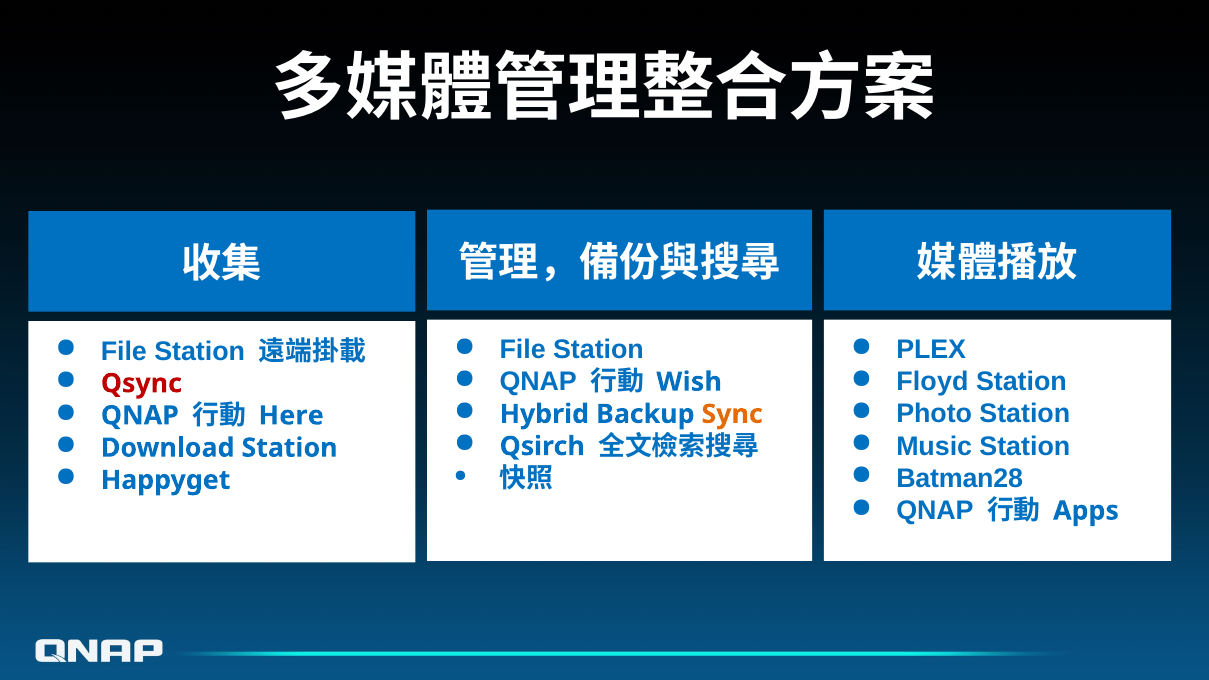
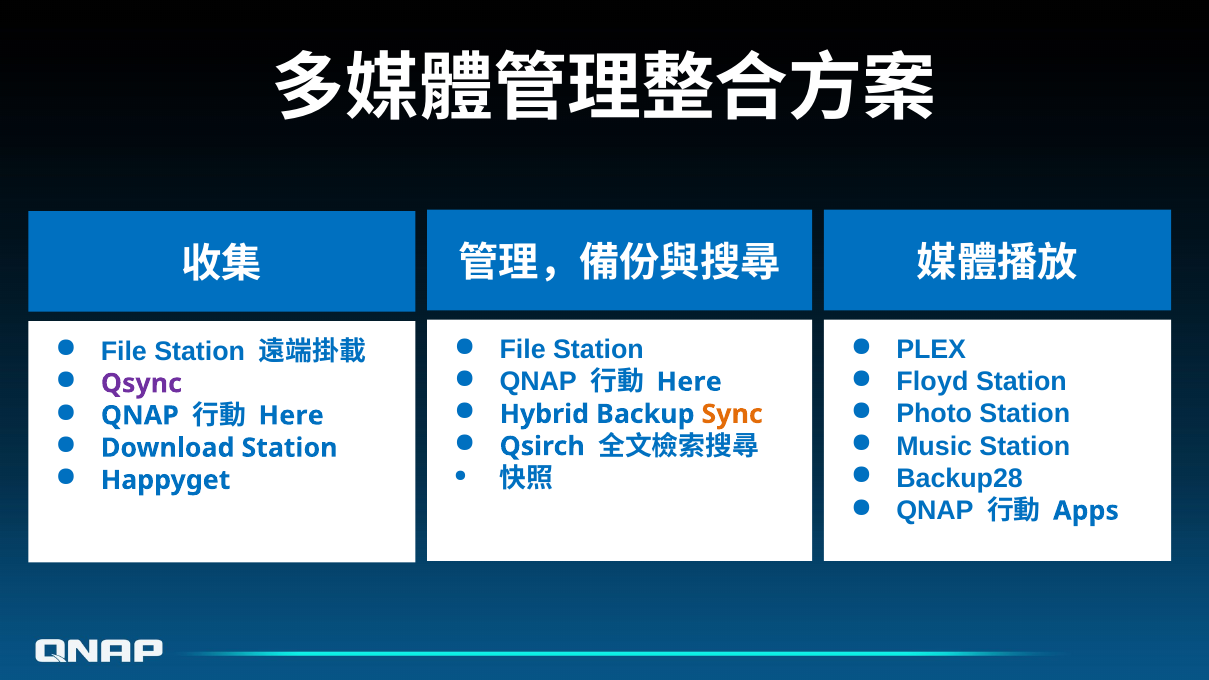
Wish at (689, 382): Wish -> Here
Qsync colour: red -> purple
Batman28: Batman28 -> Backup28
